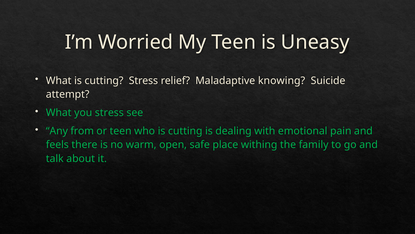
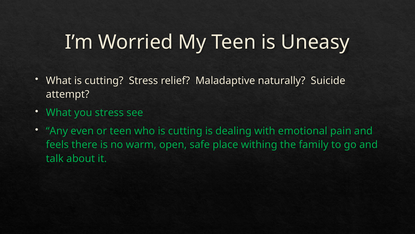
knowing: knowing -> naturally
from: from -> even
